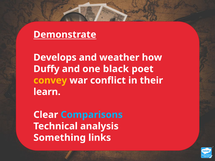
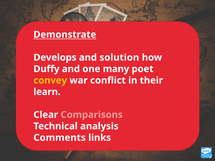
weather: weather -> solution
black: black -> many
Comparisons colour: light blue -> pink
Something: Something -> Comments
